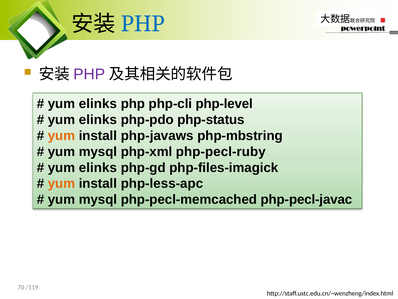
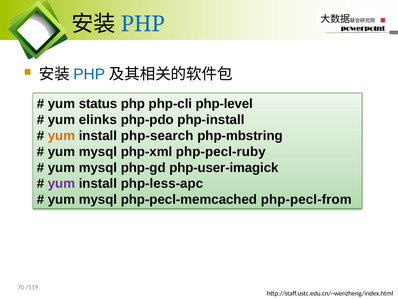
PHP at (89, 74) colour: purple -> blue
elinks at (98, 104): elinks -> status
php-status: php-status -> php-install
php-javaws: php-javaws -> php-search
elinks at (98, 167): elinks -> mysql
php-files-imagick: php-files-imagick -> php-user-imagick
yum at (61, 183) colour: orange -> purple
php-pecl-javac: php-pecl-javac -> php-pecl-from
